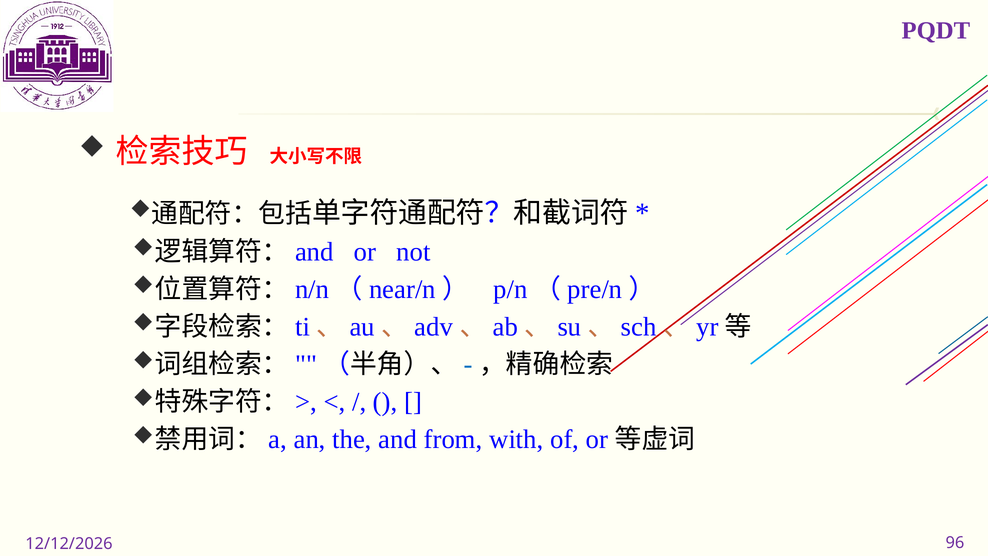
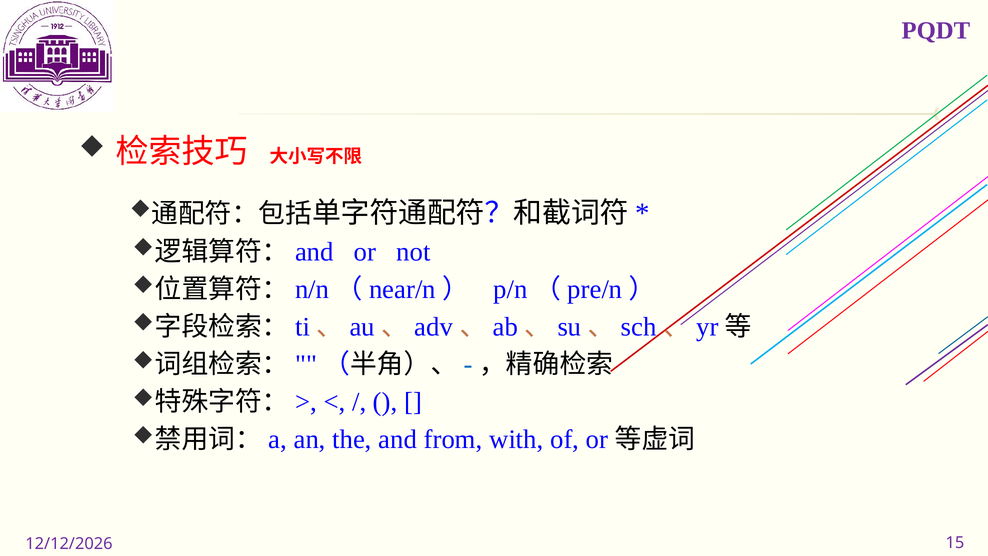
96: 96 -> 15
